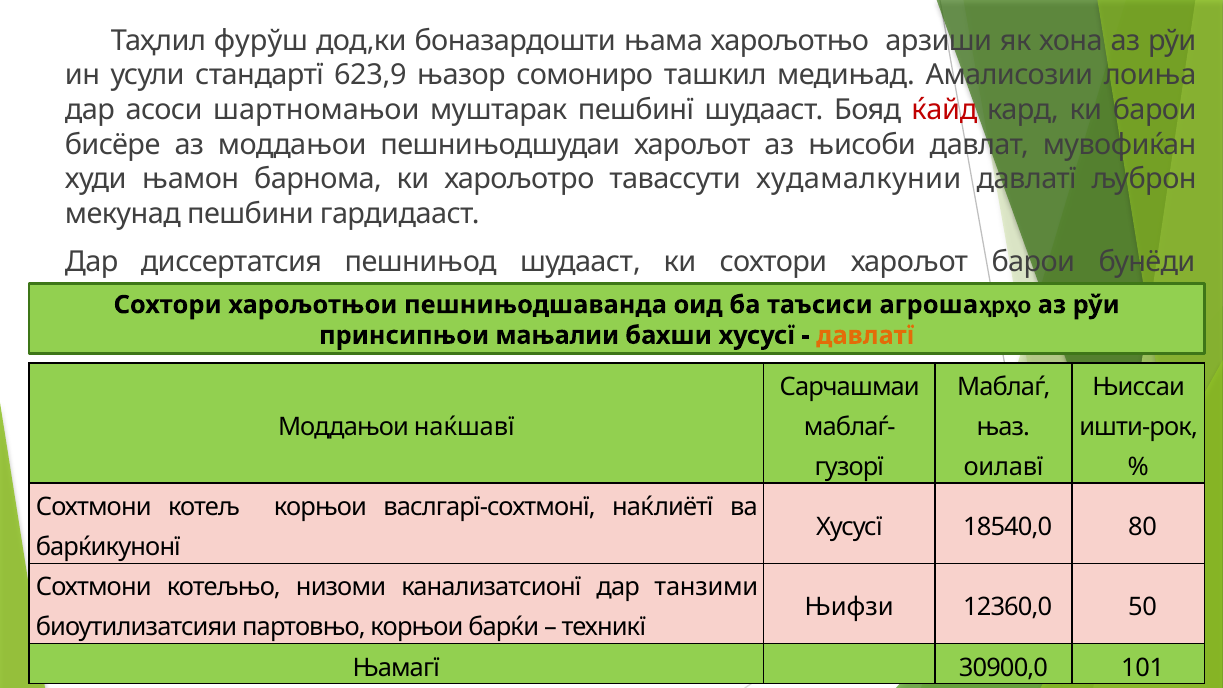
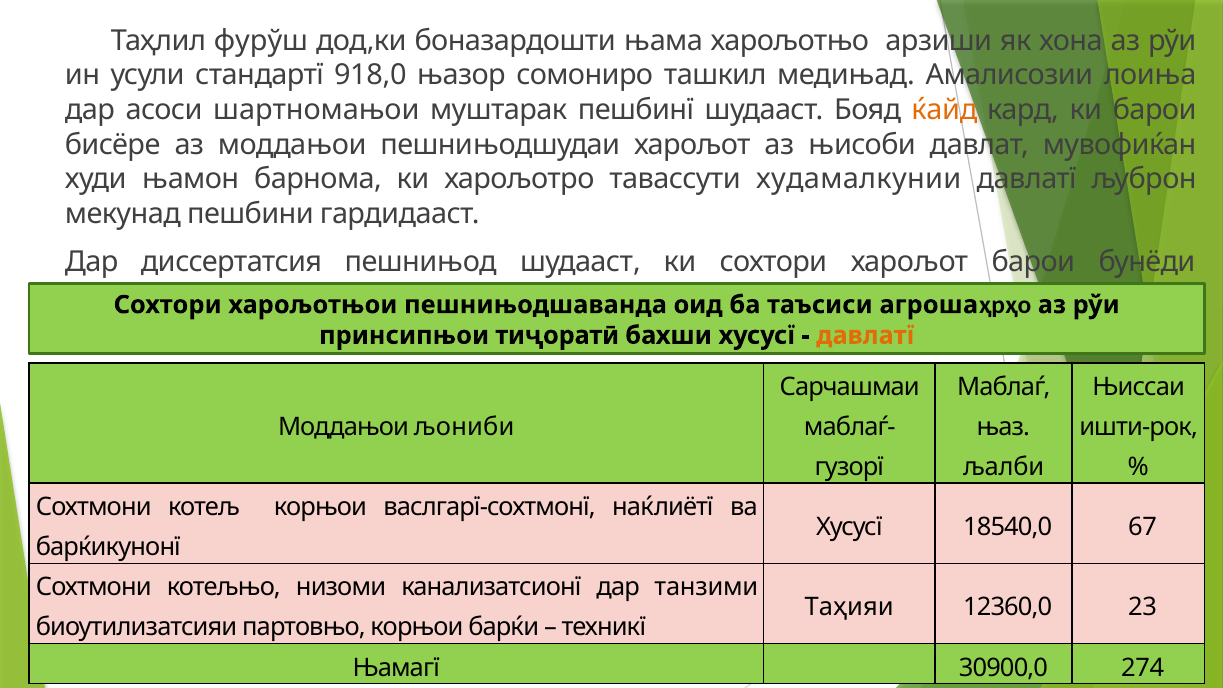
623,9: 623,9 -> 918,0
ќайд colour: red -> orange
мањалии: мањалии -> тиҷоратӣ
наќшавї: наќшавї -> љониби
оилавї: оилавї -> љалби
80: 80 -> 67
Њифзи: Њифзи -> Таҳияи
50: 50 -> 23
101: 101 -> 274
